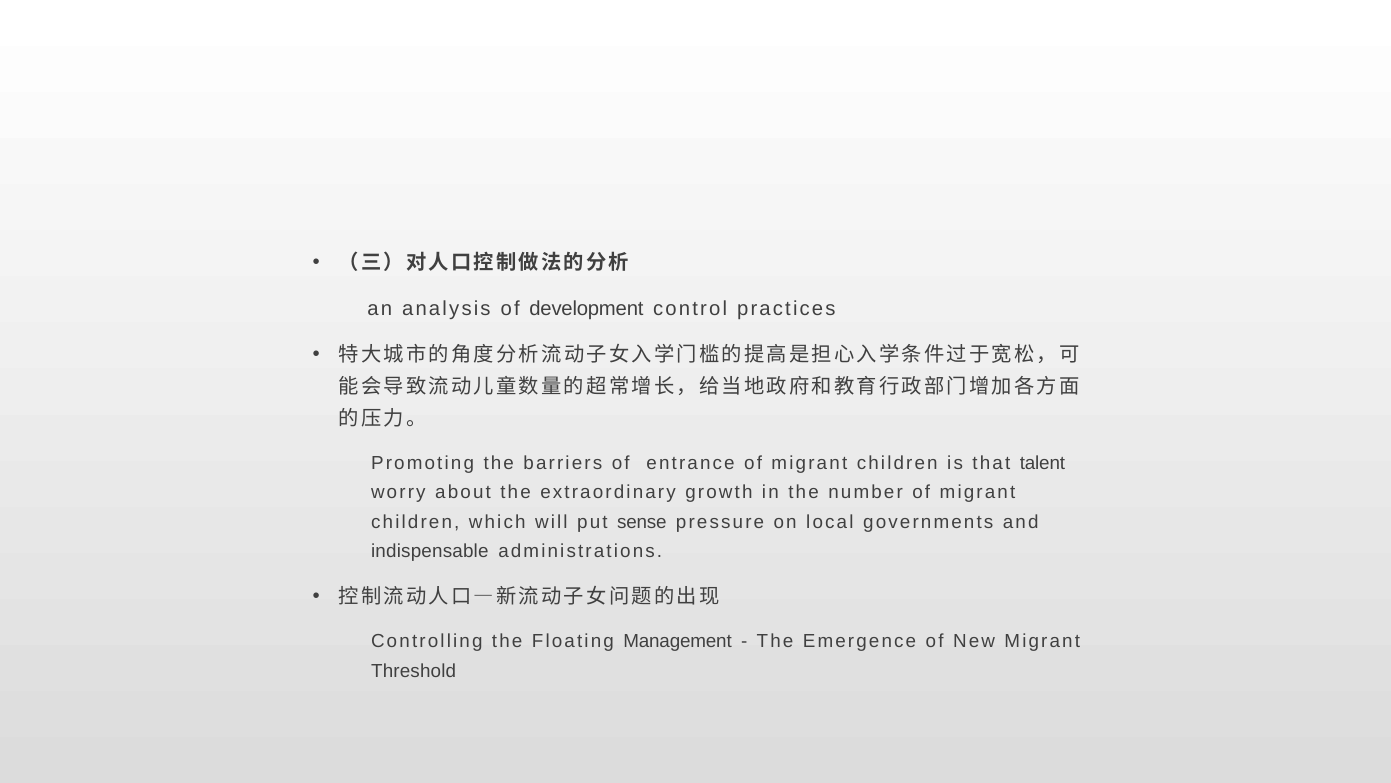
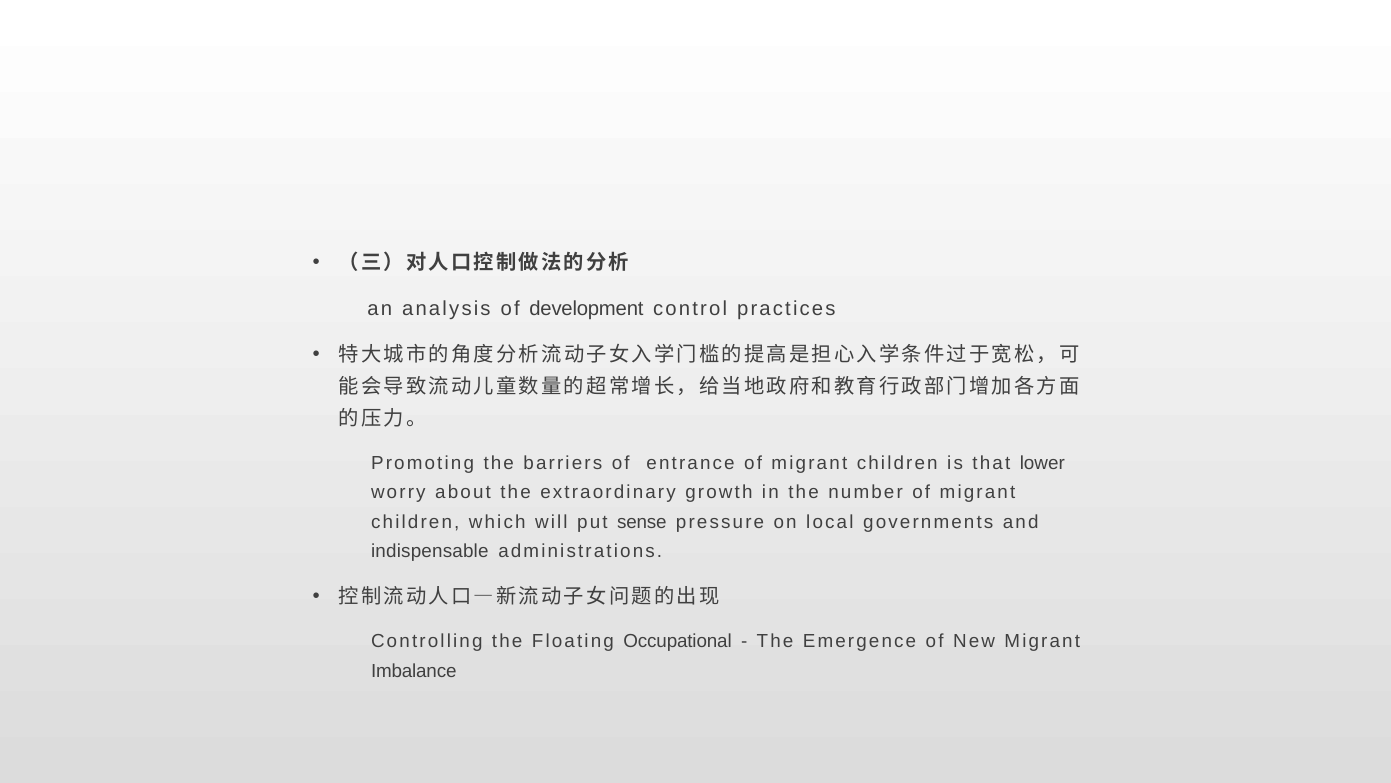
talent: talent -> lower
Management: Management -> Occupational
Threshold: Threshold -> Imbalance
